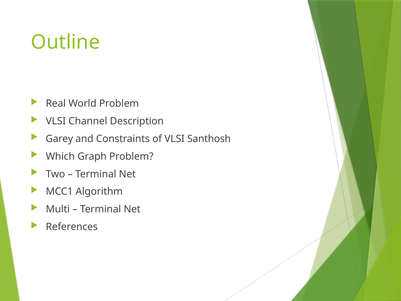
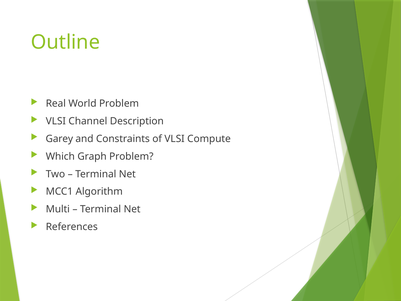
Santhosh: Santhosh -> Compute
